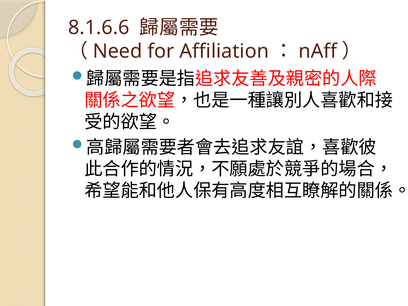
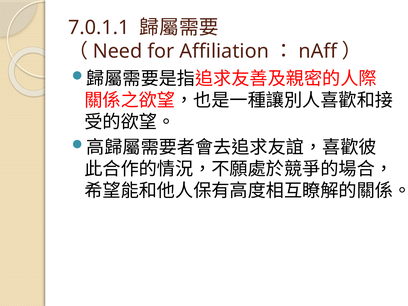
8.1.6.6: 8.1.6.6 -> 7.0.1.1
